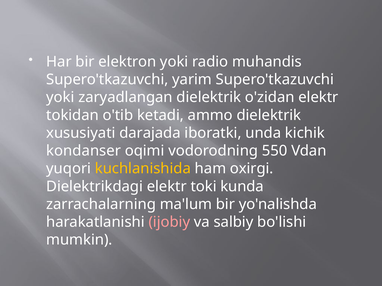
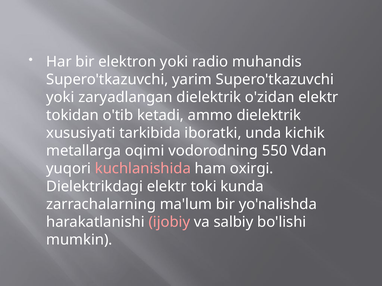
darajada: darajada -> tarkibida
kondanser: kondanser -> metallarga
kuchlanishida colour: yellow -> pink
